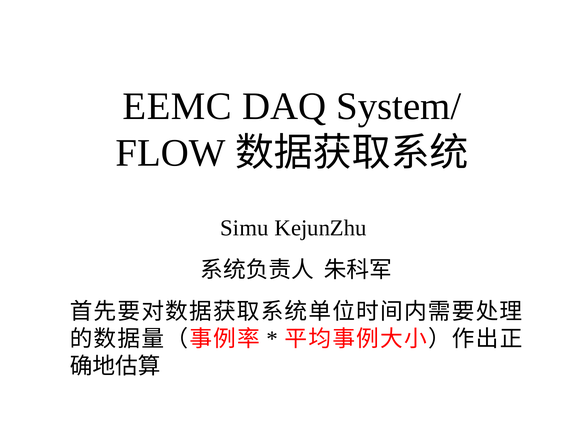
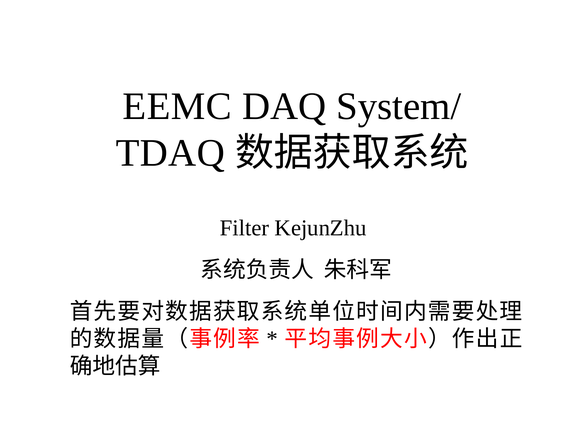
FLOW: FLOW -> TDAQ
Simu: Simu -> Filter
